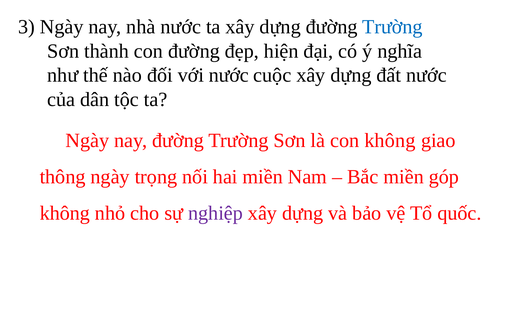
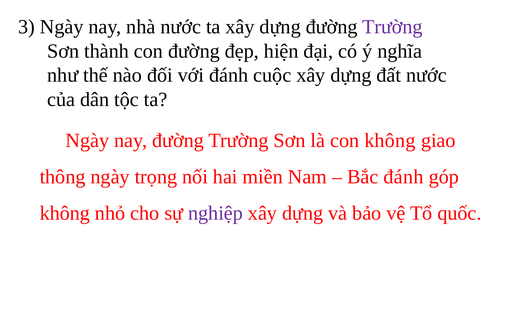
Trường at (392, 27) colour: blue -> purple
với nước: nước -> đánh
Bắc miền: miền -> đánh
